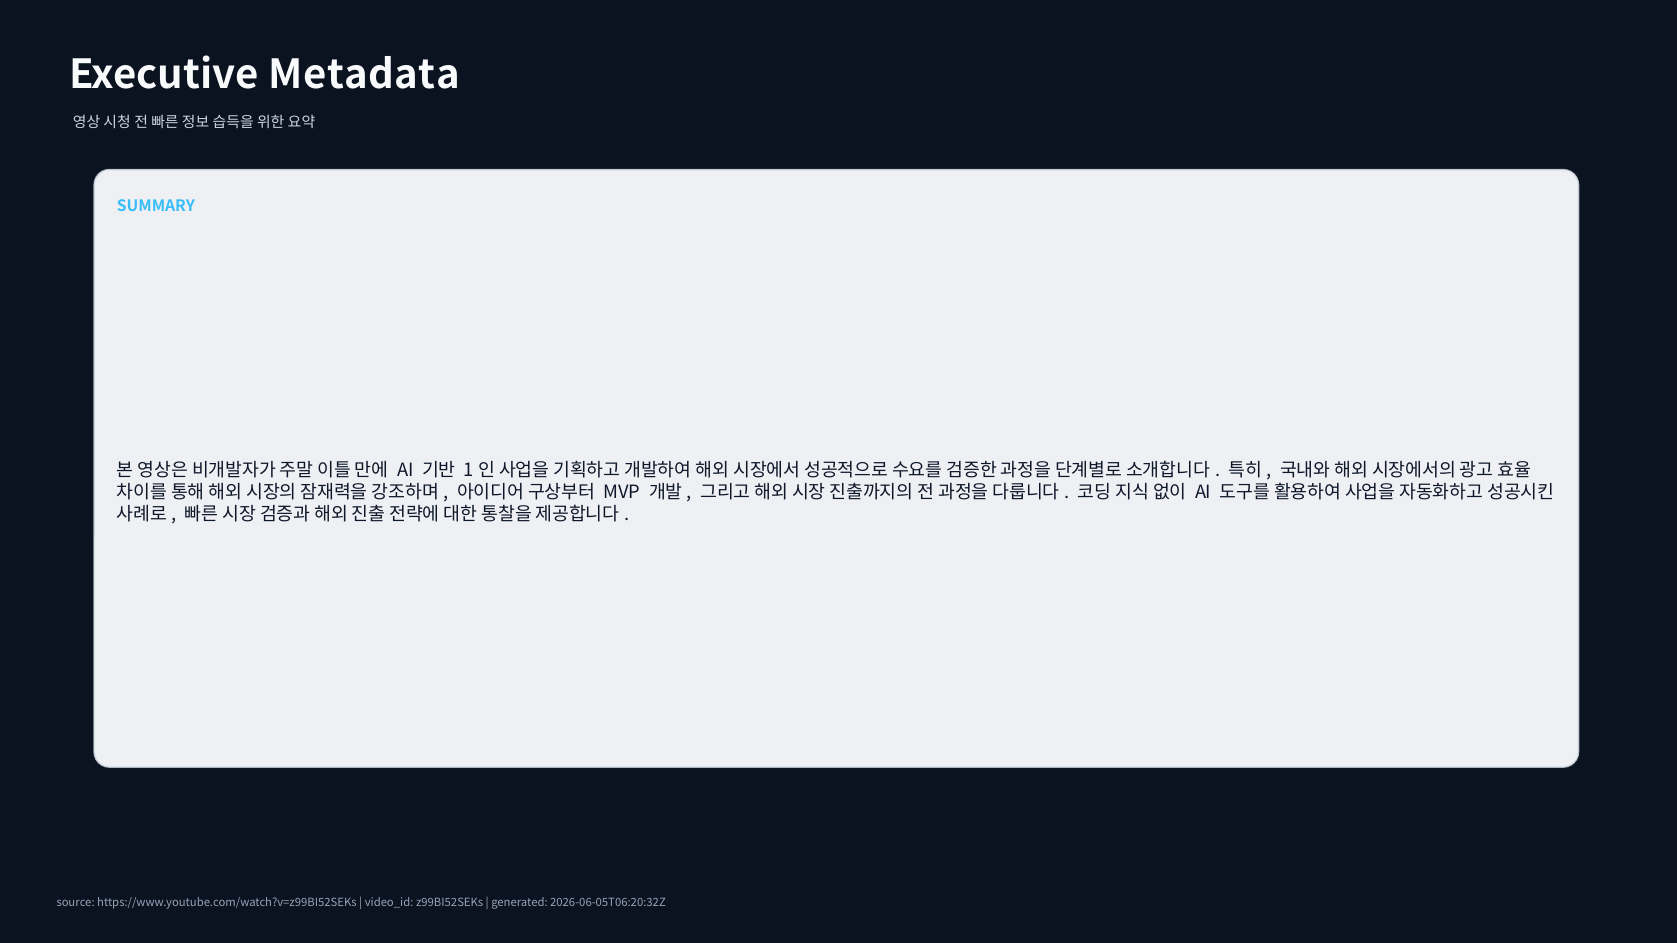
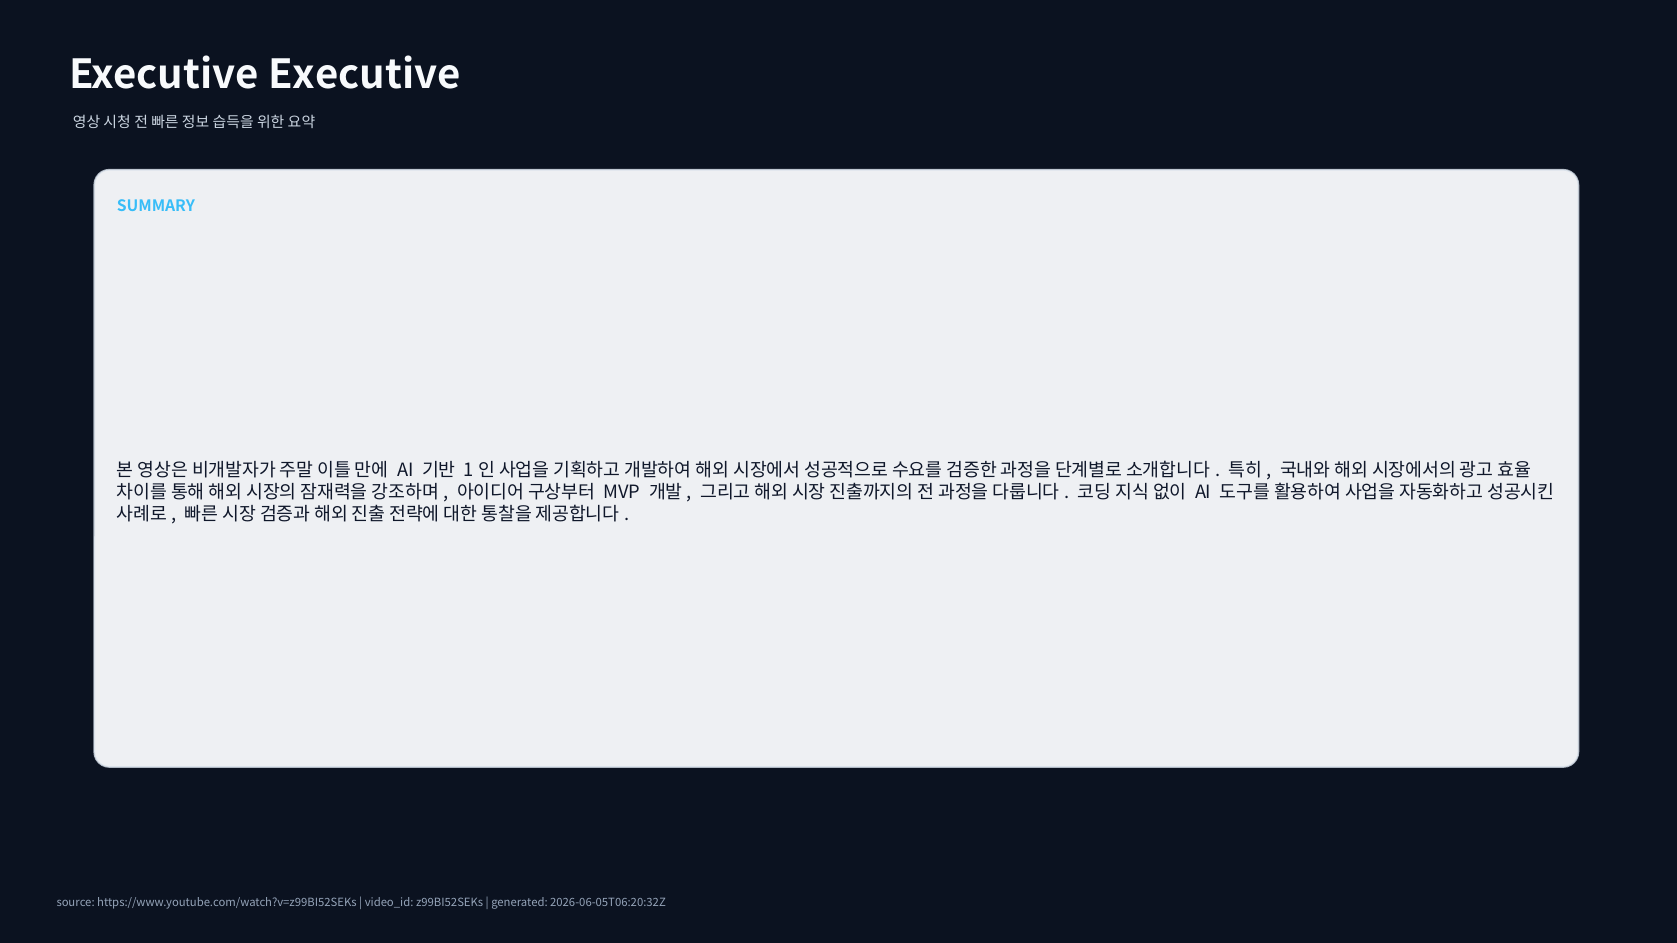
Executive Metadata: Metadata -> Executive
